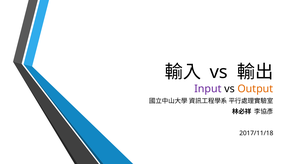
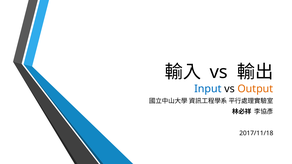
Input colour: purple -> blue
